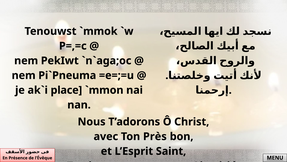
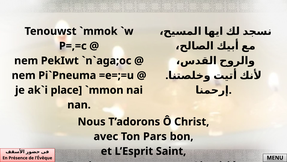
Près: Près -> Pars
